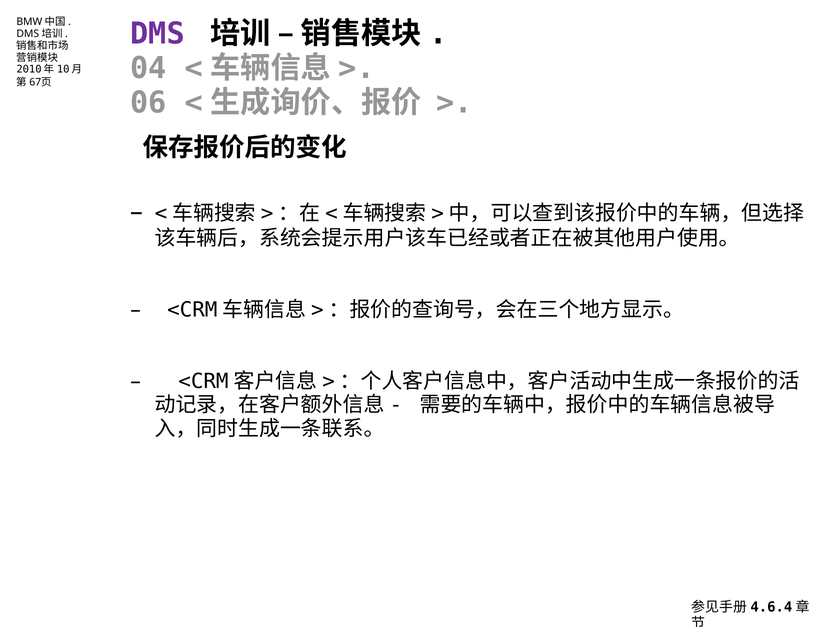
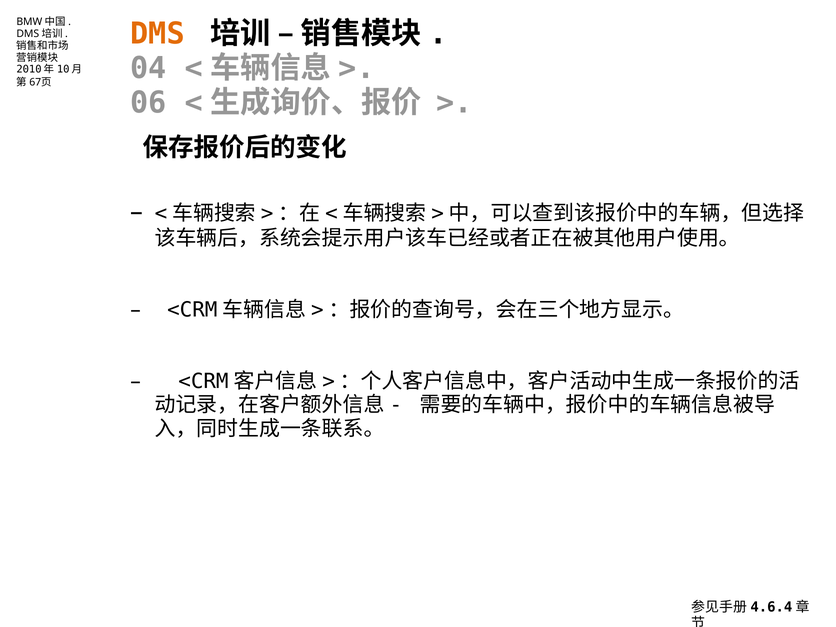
DMS colour: purple -> orange
